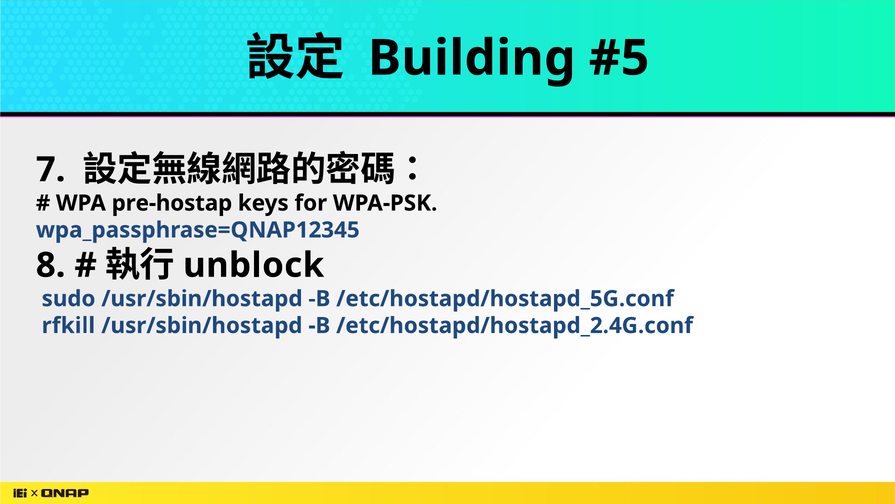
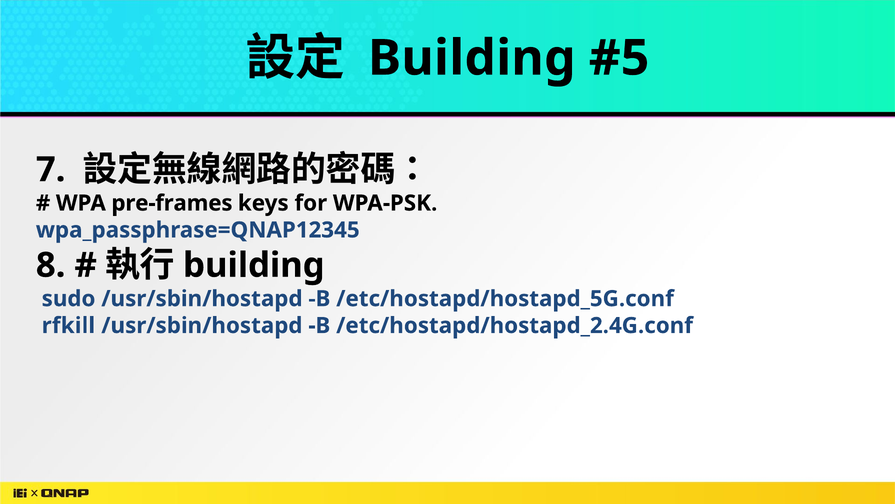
pre-hostap: pre-hostap -> pre-frames
unblock at (254, 265): unblock -> building
